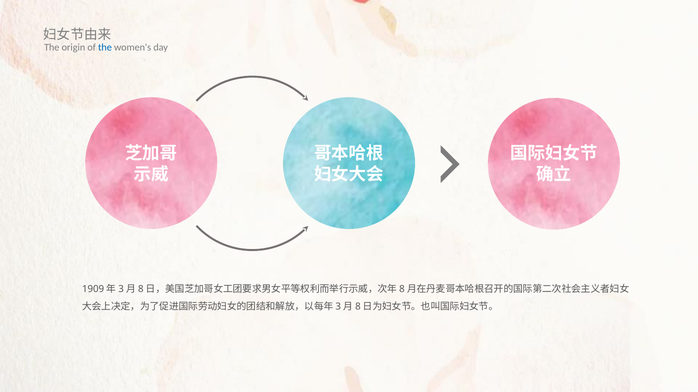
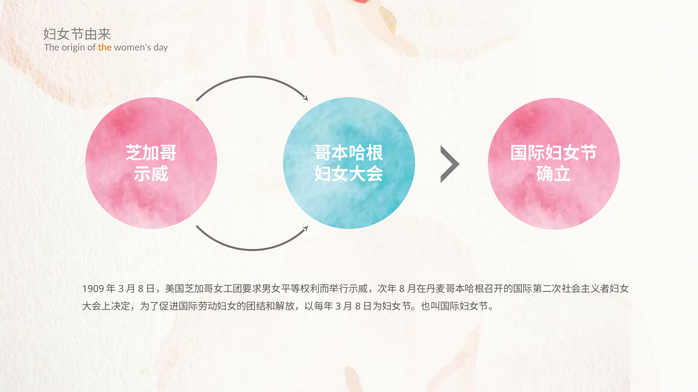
the at (105, 47) colour: blue -> orange
